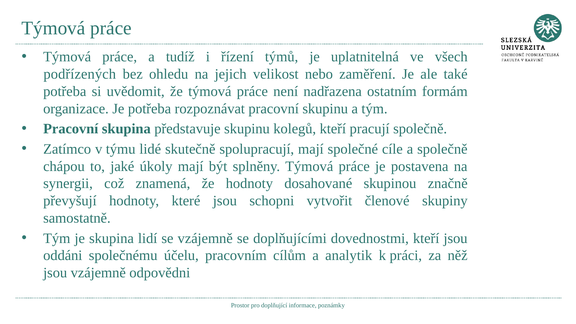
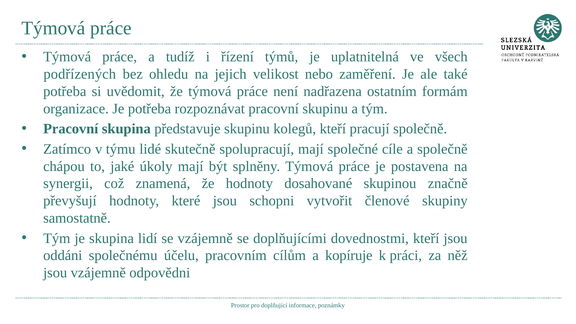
analytik: analytik -> kopíruje
